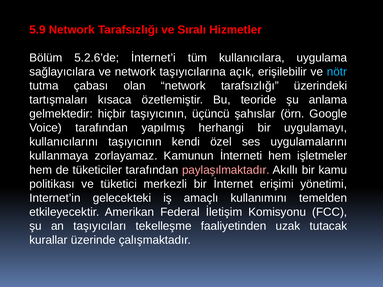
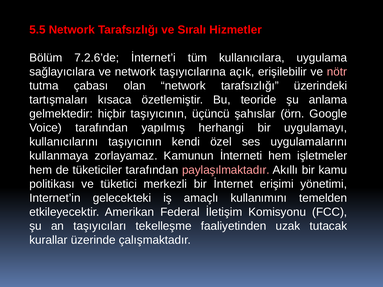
5.9: 5.9 -> 5.5
5.2.6’de: 5.2.6’de -> 7.2.6’de
nötr colour: light blue -> pink
